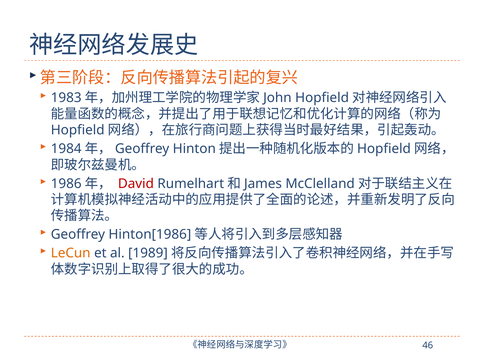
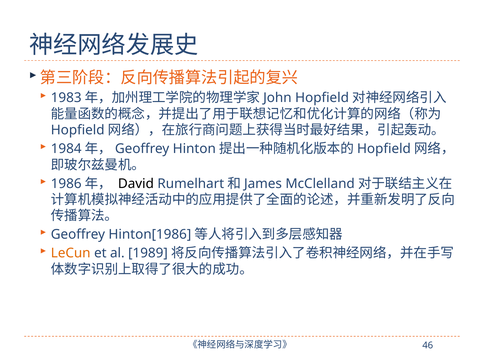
David colour: red -> black
